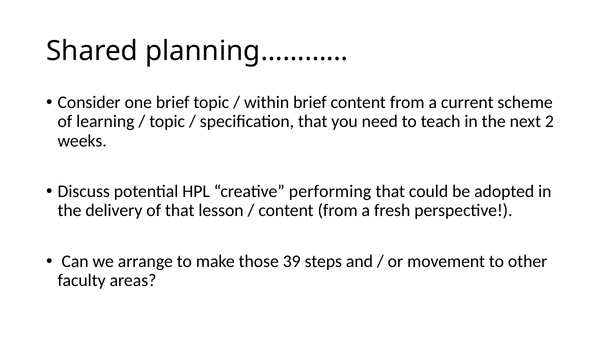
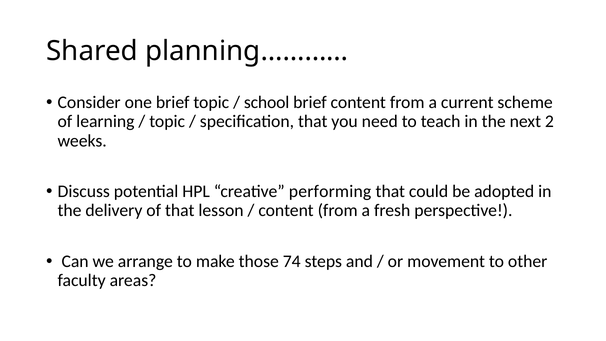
within: within -> school
39: 39 -> 74
